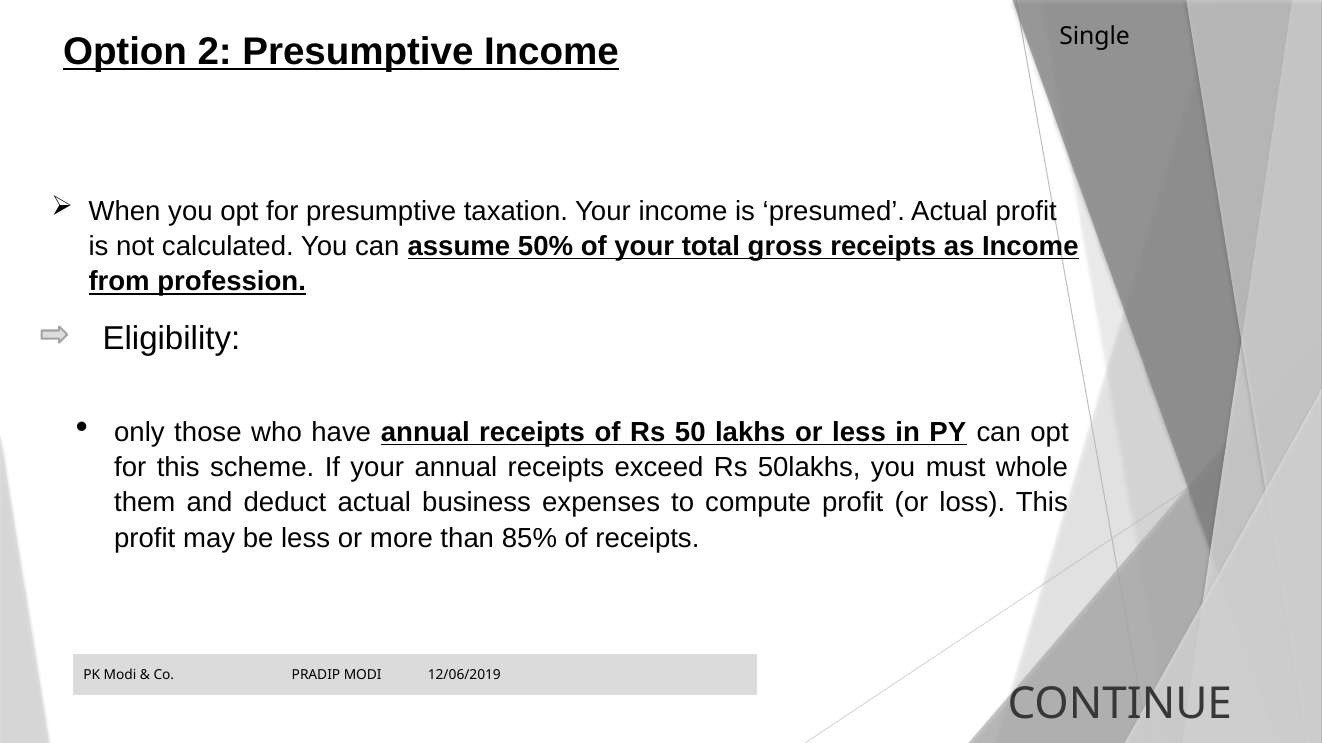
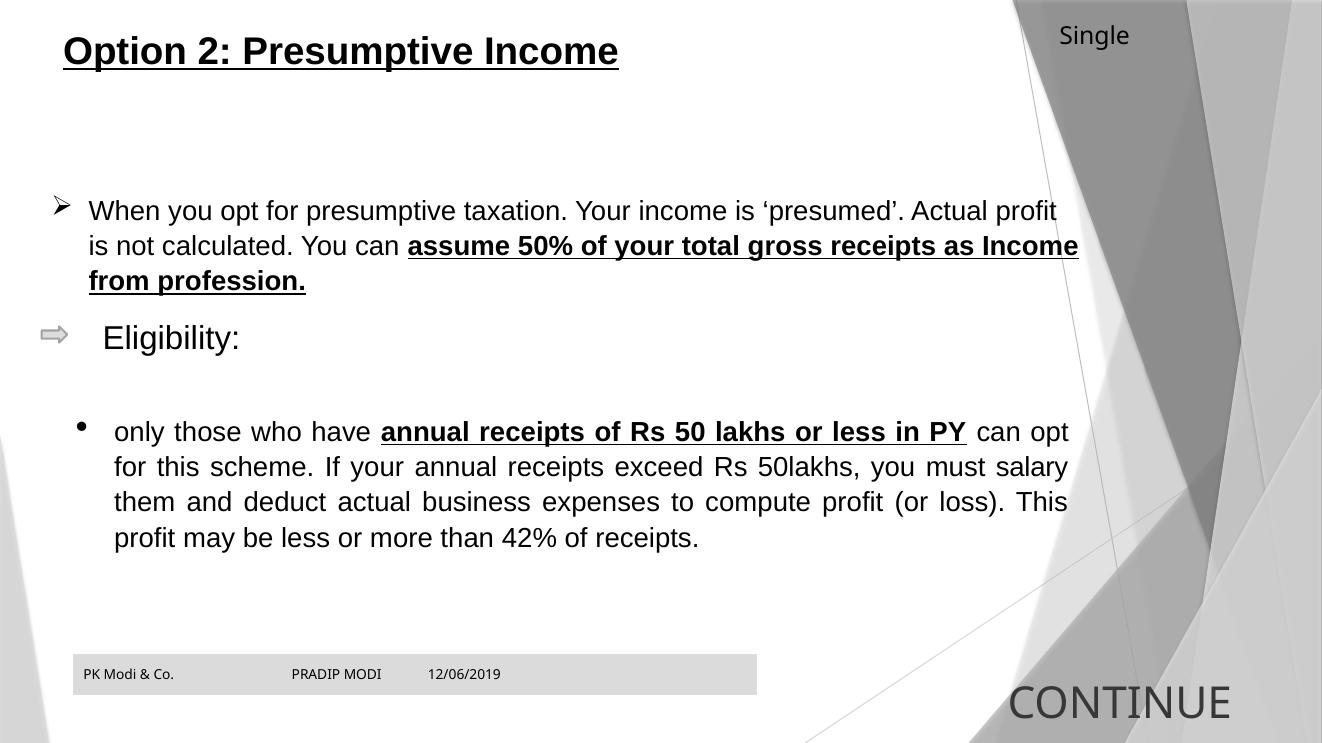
whole: whole -> salary
85%: 85% -> 42%
